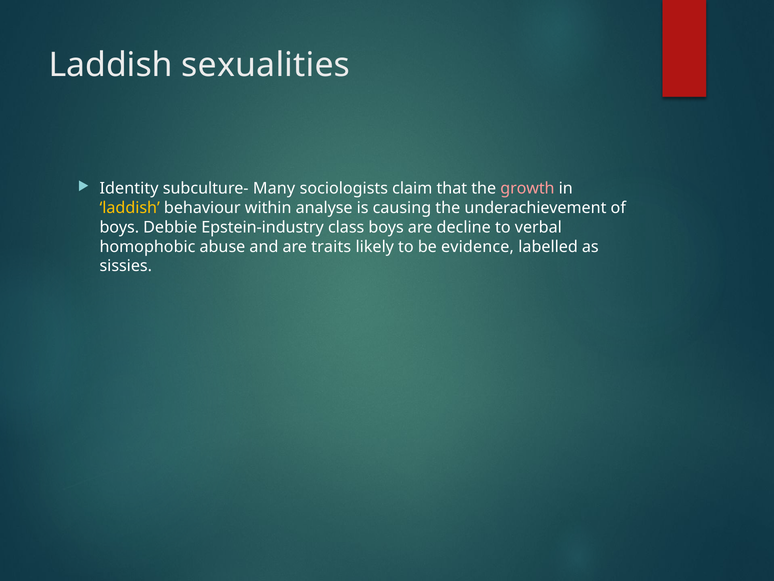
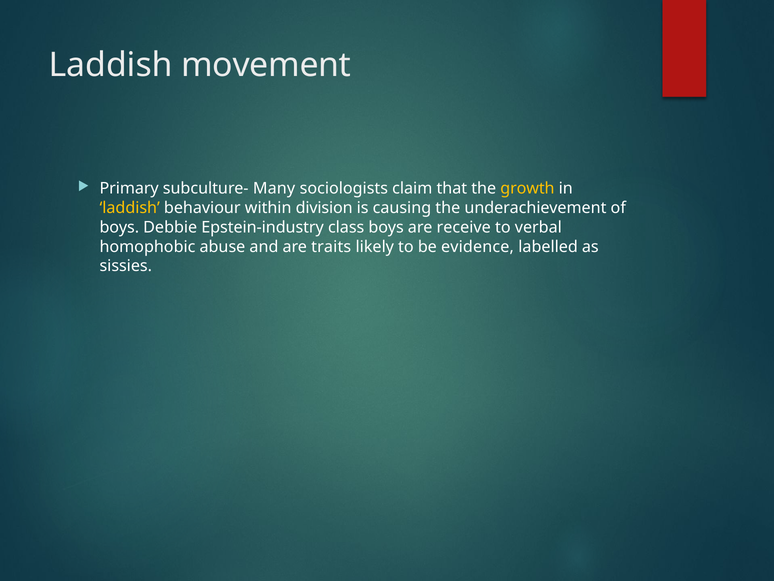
sexualities: sexualities -> movement
Identity: Identity -> Primary
growth colour: pink -> yellow
analyse: analyse -> division
decline: decline -> receive
